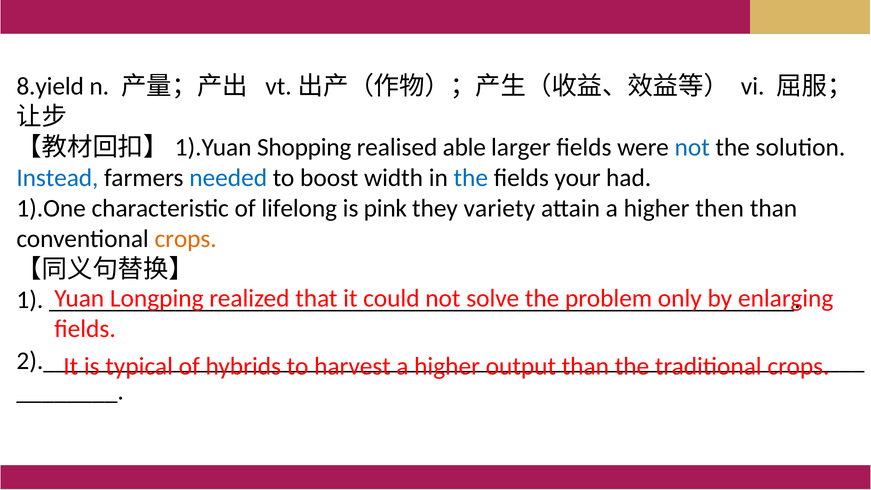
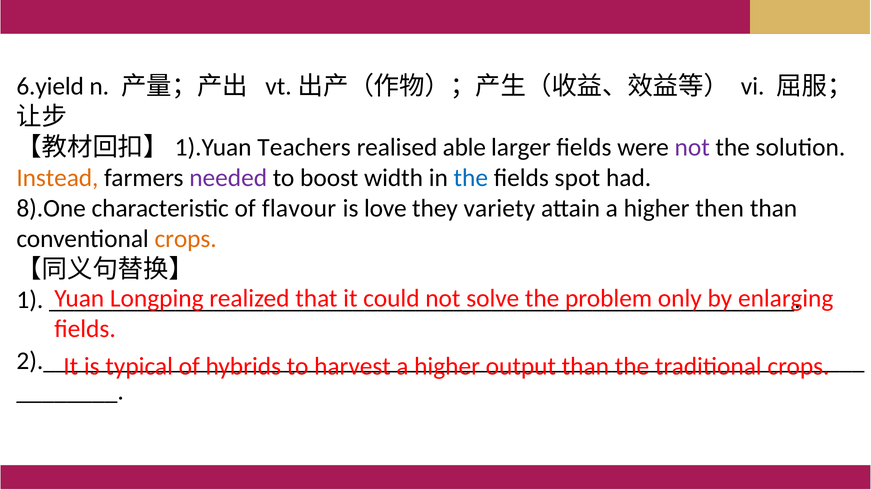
8.yield: 8.yield -> 6.yield
Shopping: Shopping -> Teachers
not at (692, 147) colour: blue -> purple
Instead colour: blue -> orange
needed colour: blue -> purple
your: your -> spot
1).One: 1).One -> 8).One
lifelong: lifelong -> flavour
pink: pink -> love
